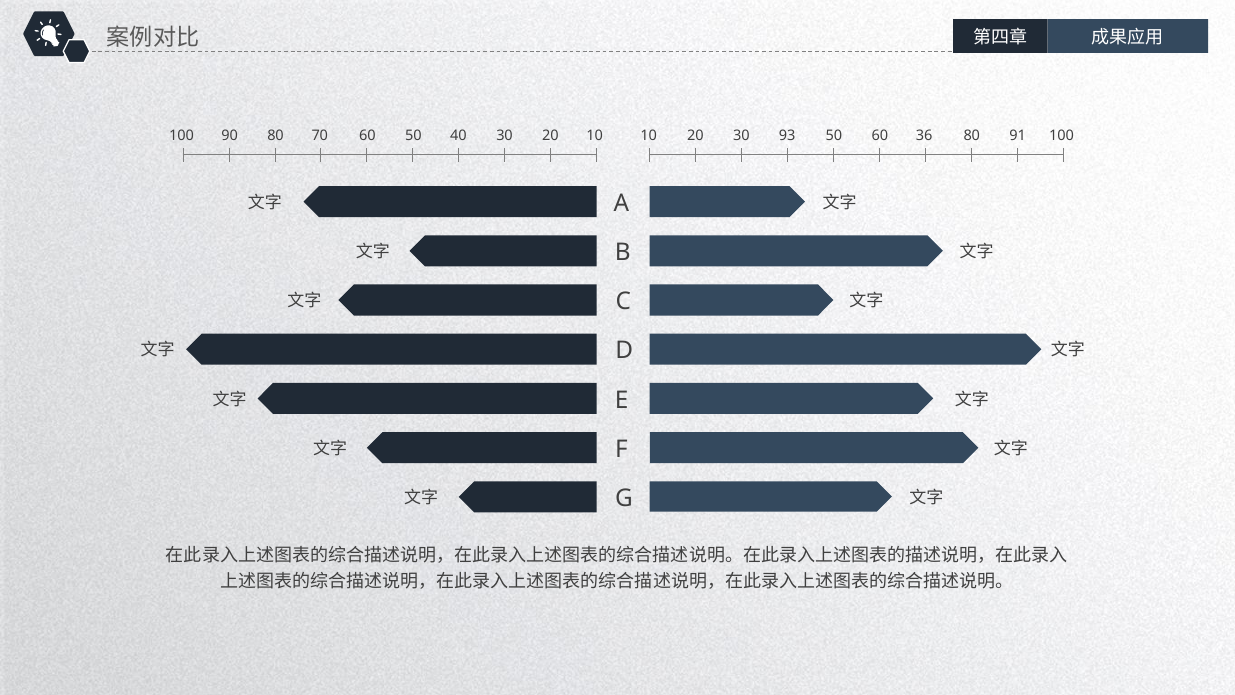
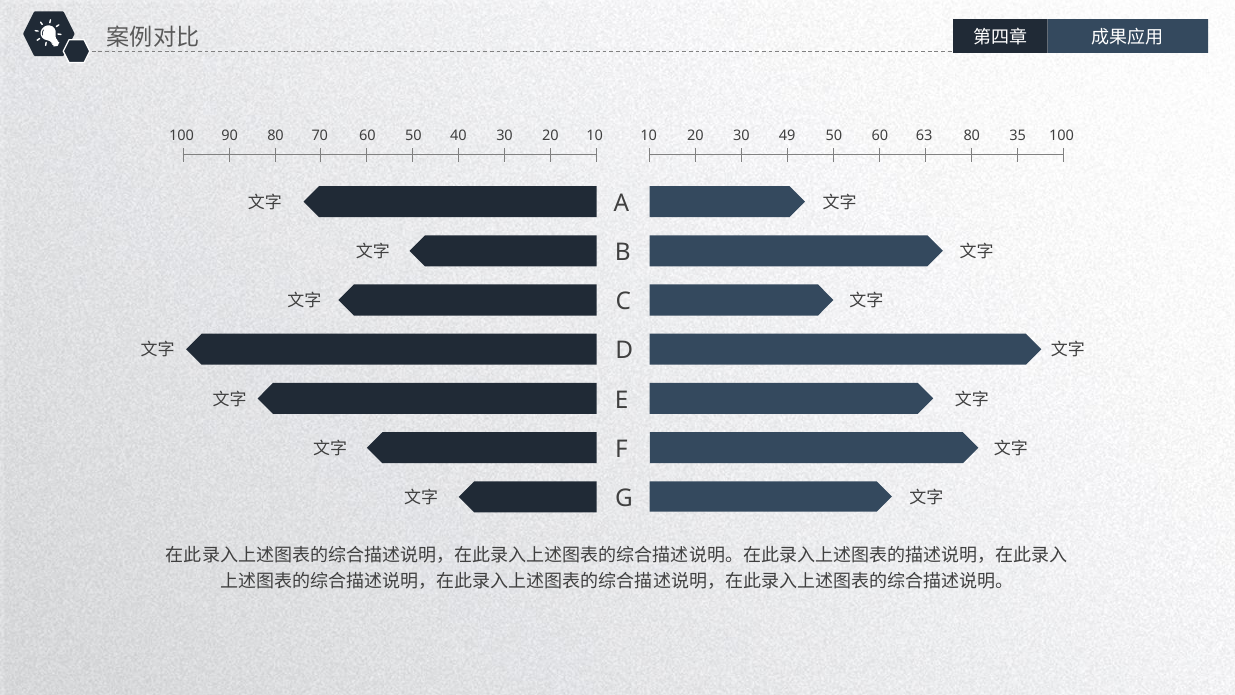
93: 93 -> 49
36: 36 -> 63
91: 91 -> 35
